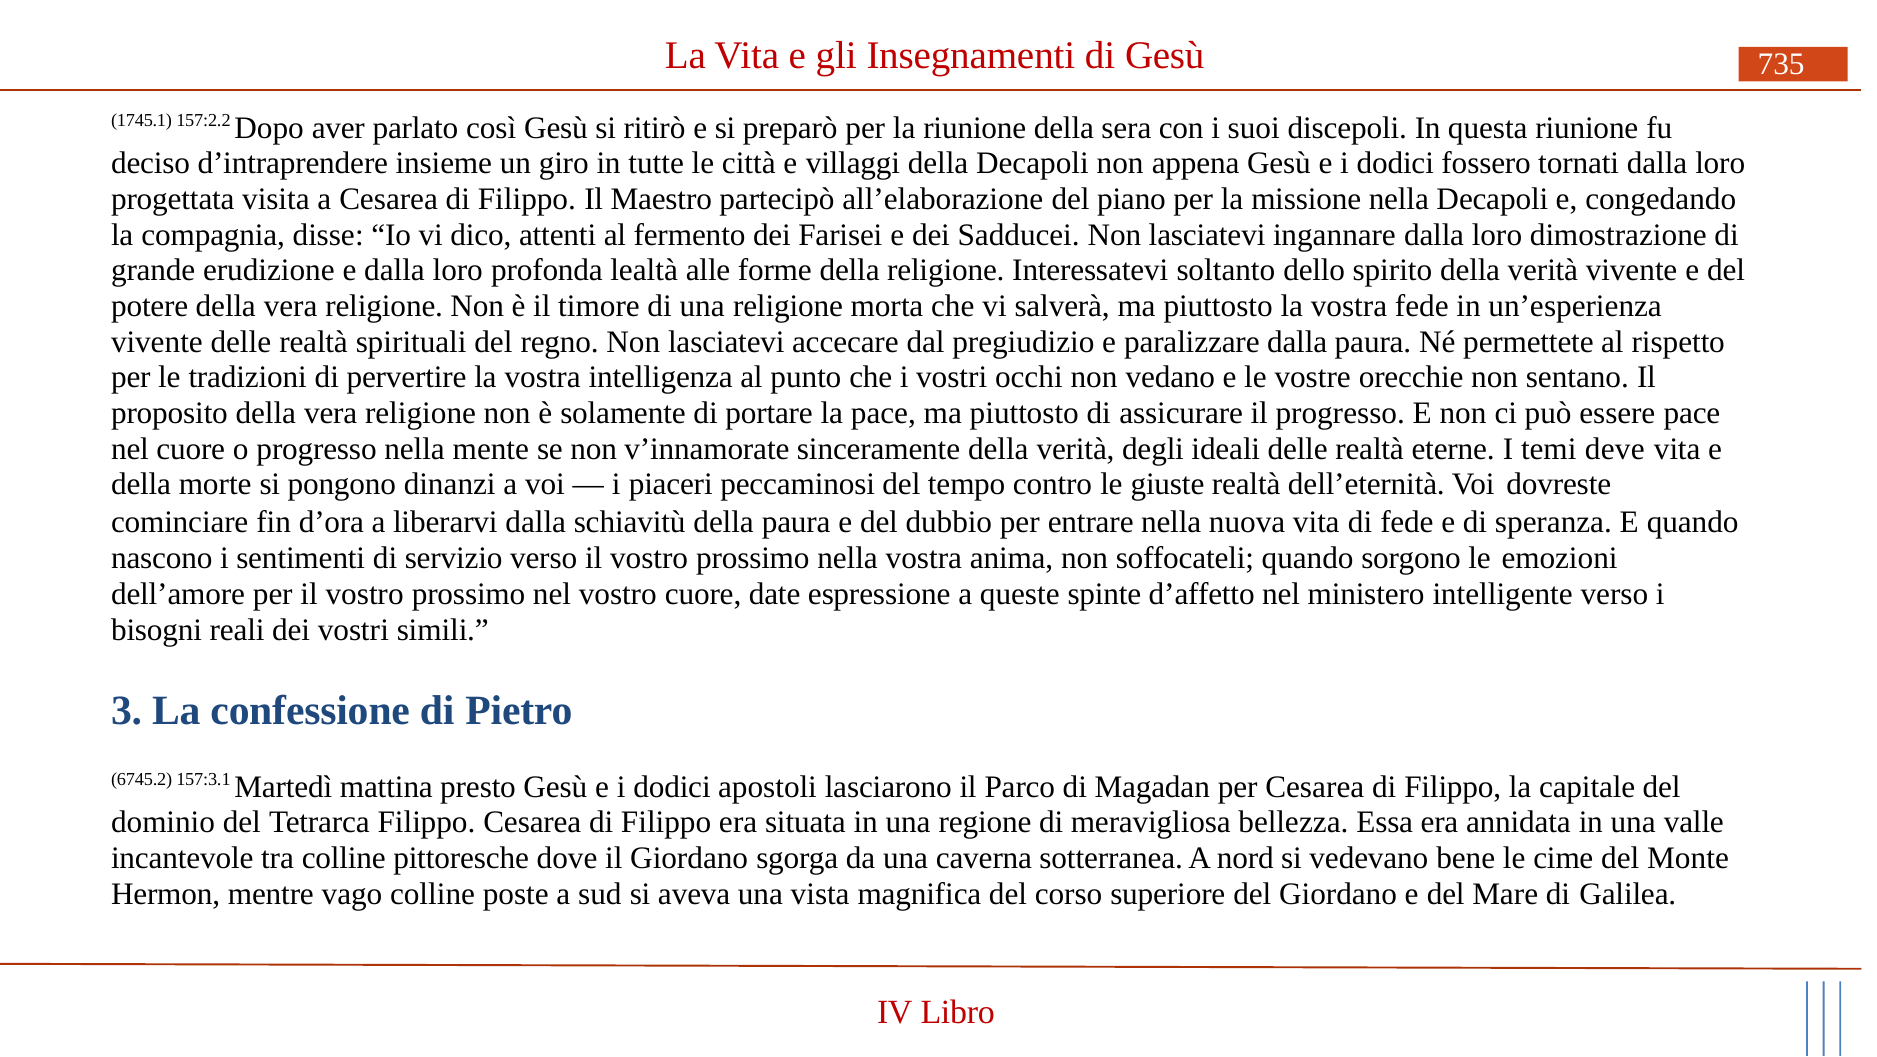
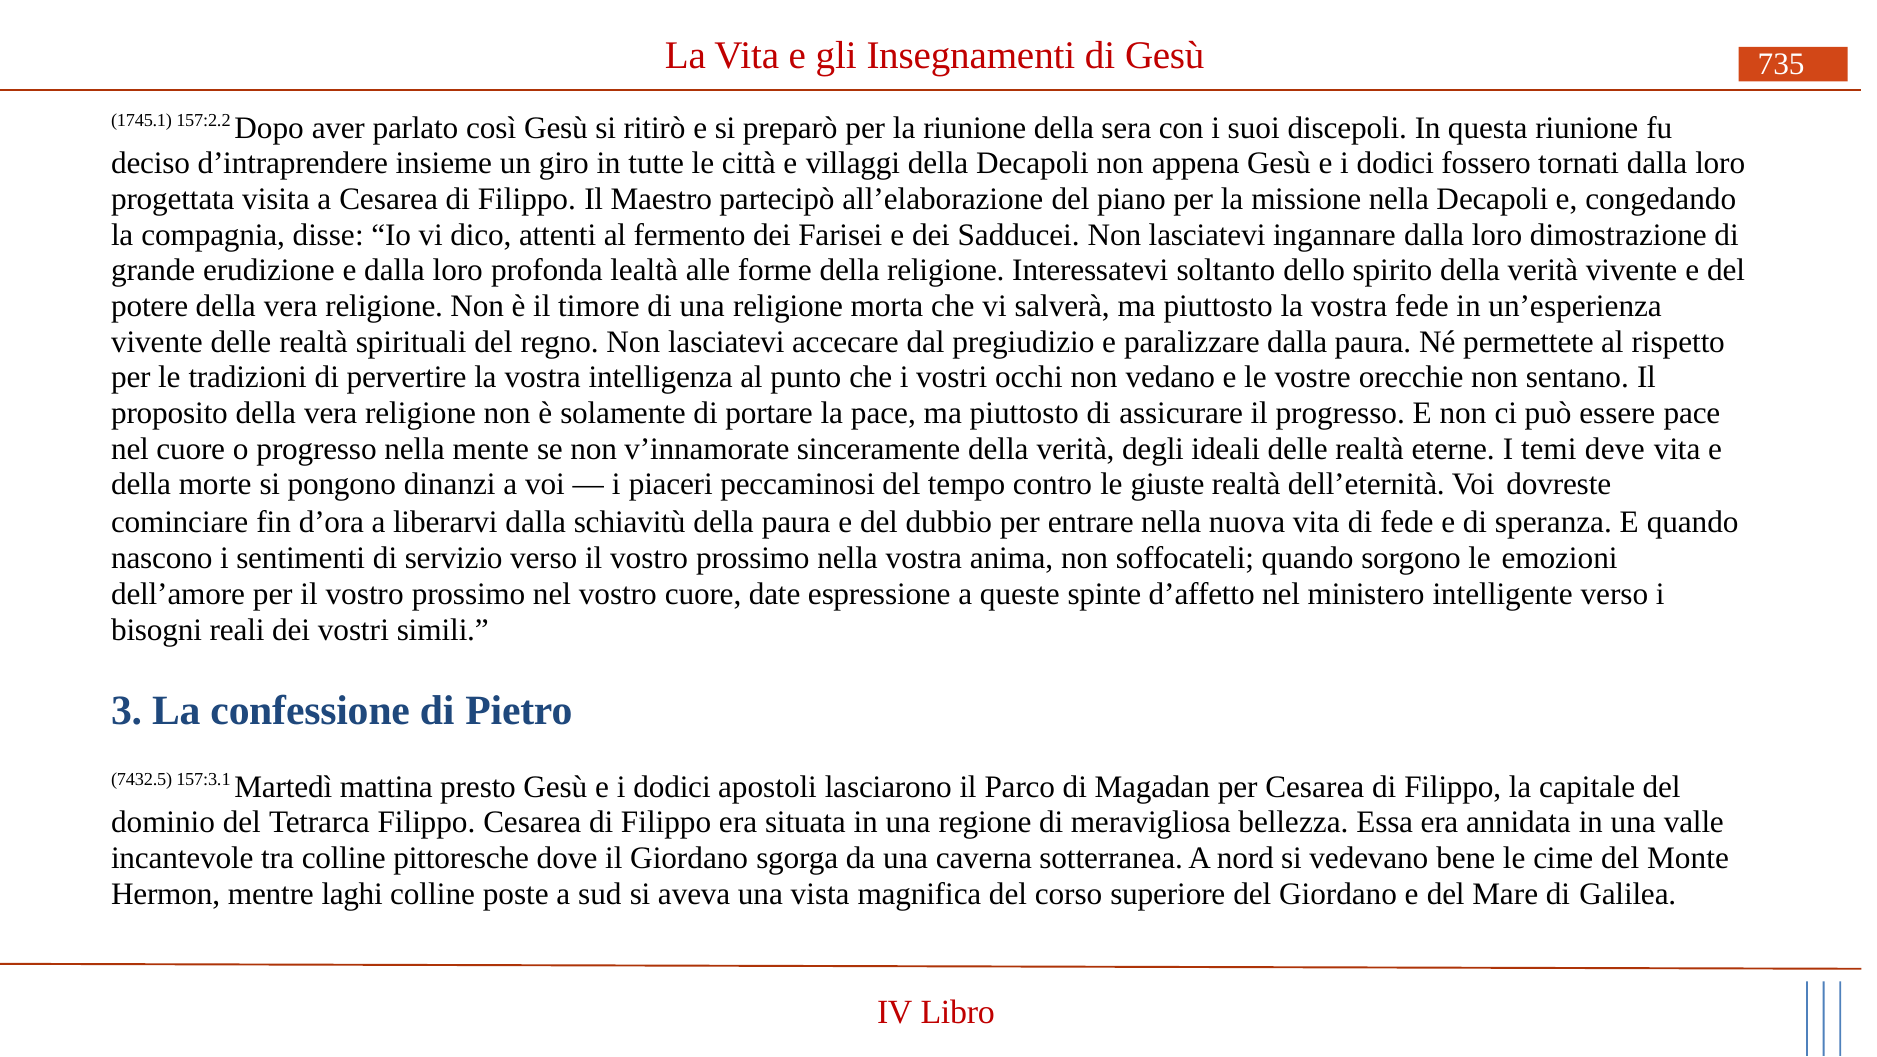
6745.2: 6745.2 -> 7432.5
vago: vago -> laghi
